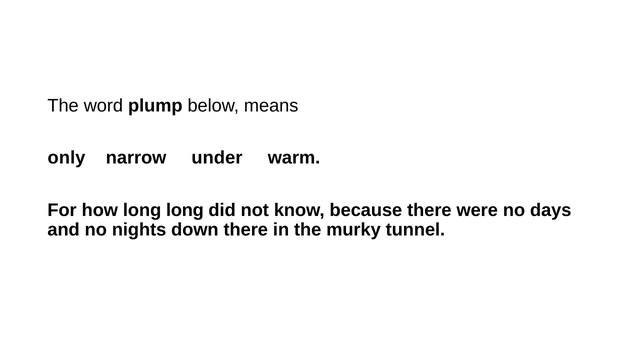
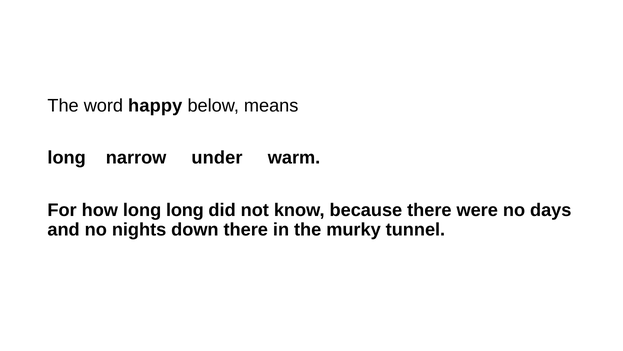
plump: plump -> happy
only at (67, 158): only -> long
